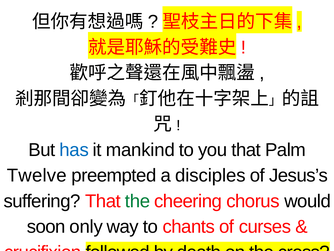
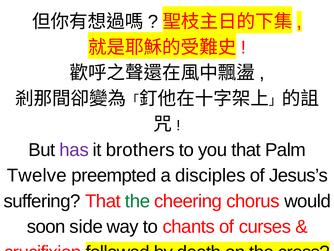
has colour: blue -> purple
mankind: mankind -> brothers
only: only -> side
